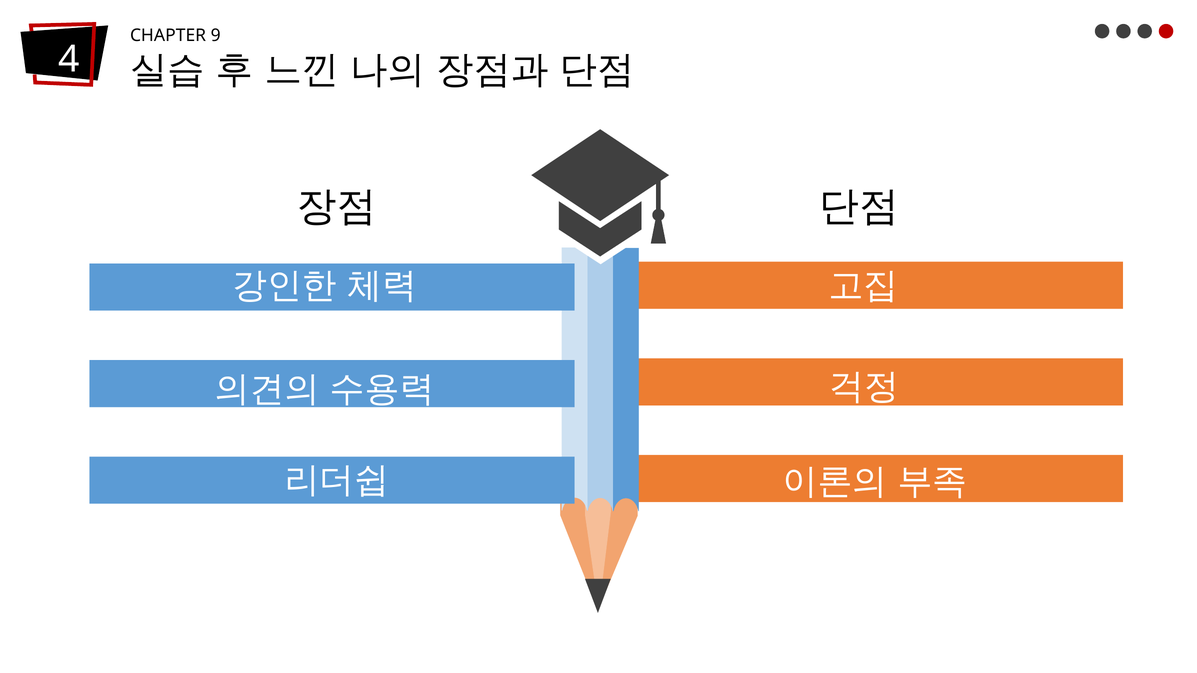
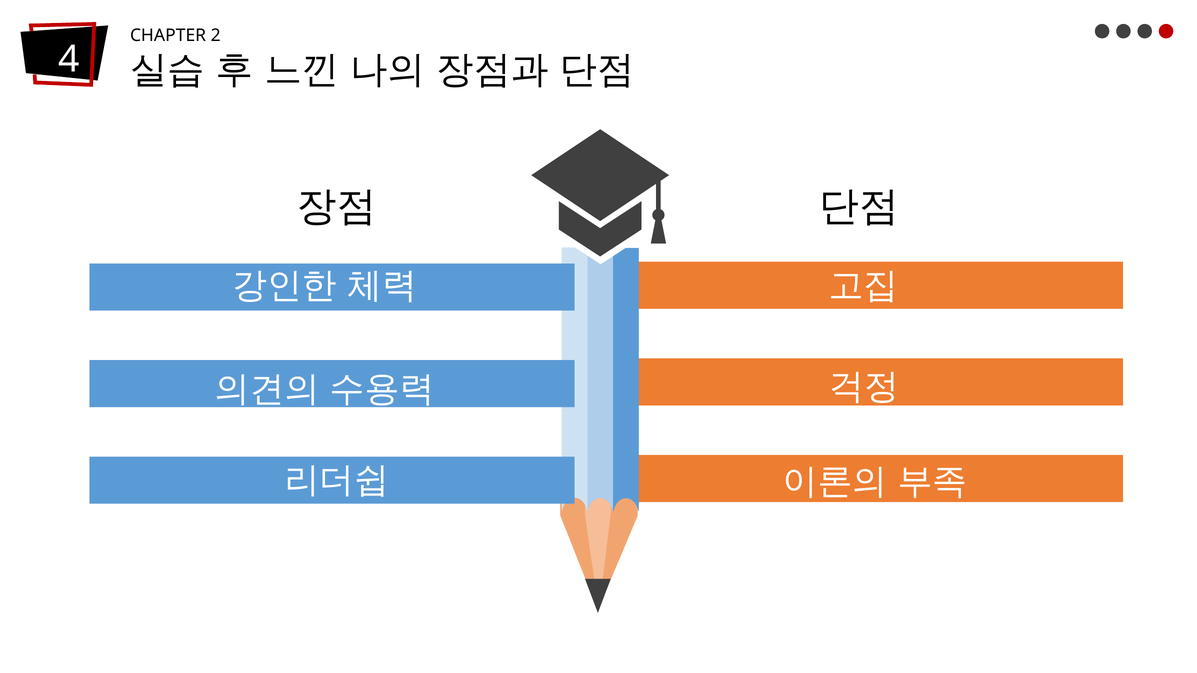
9: 9 -> 2
